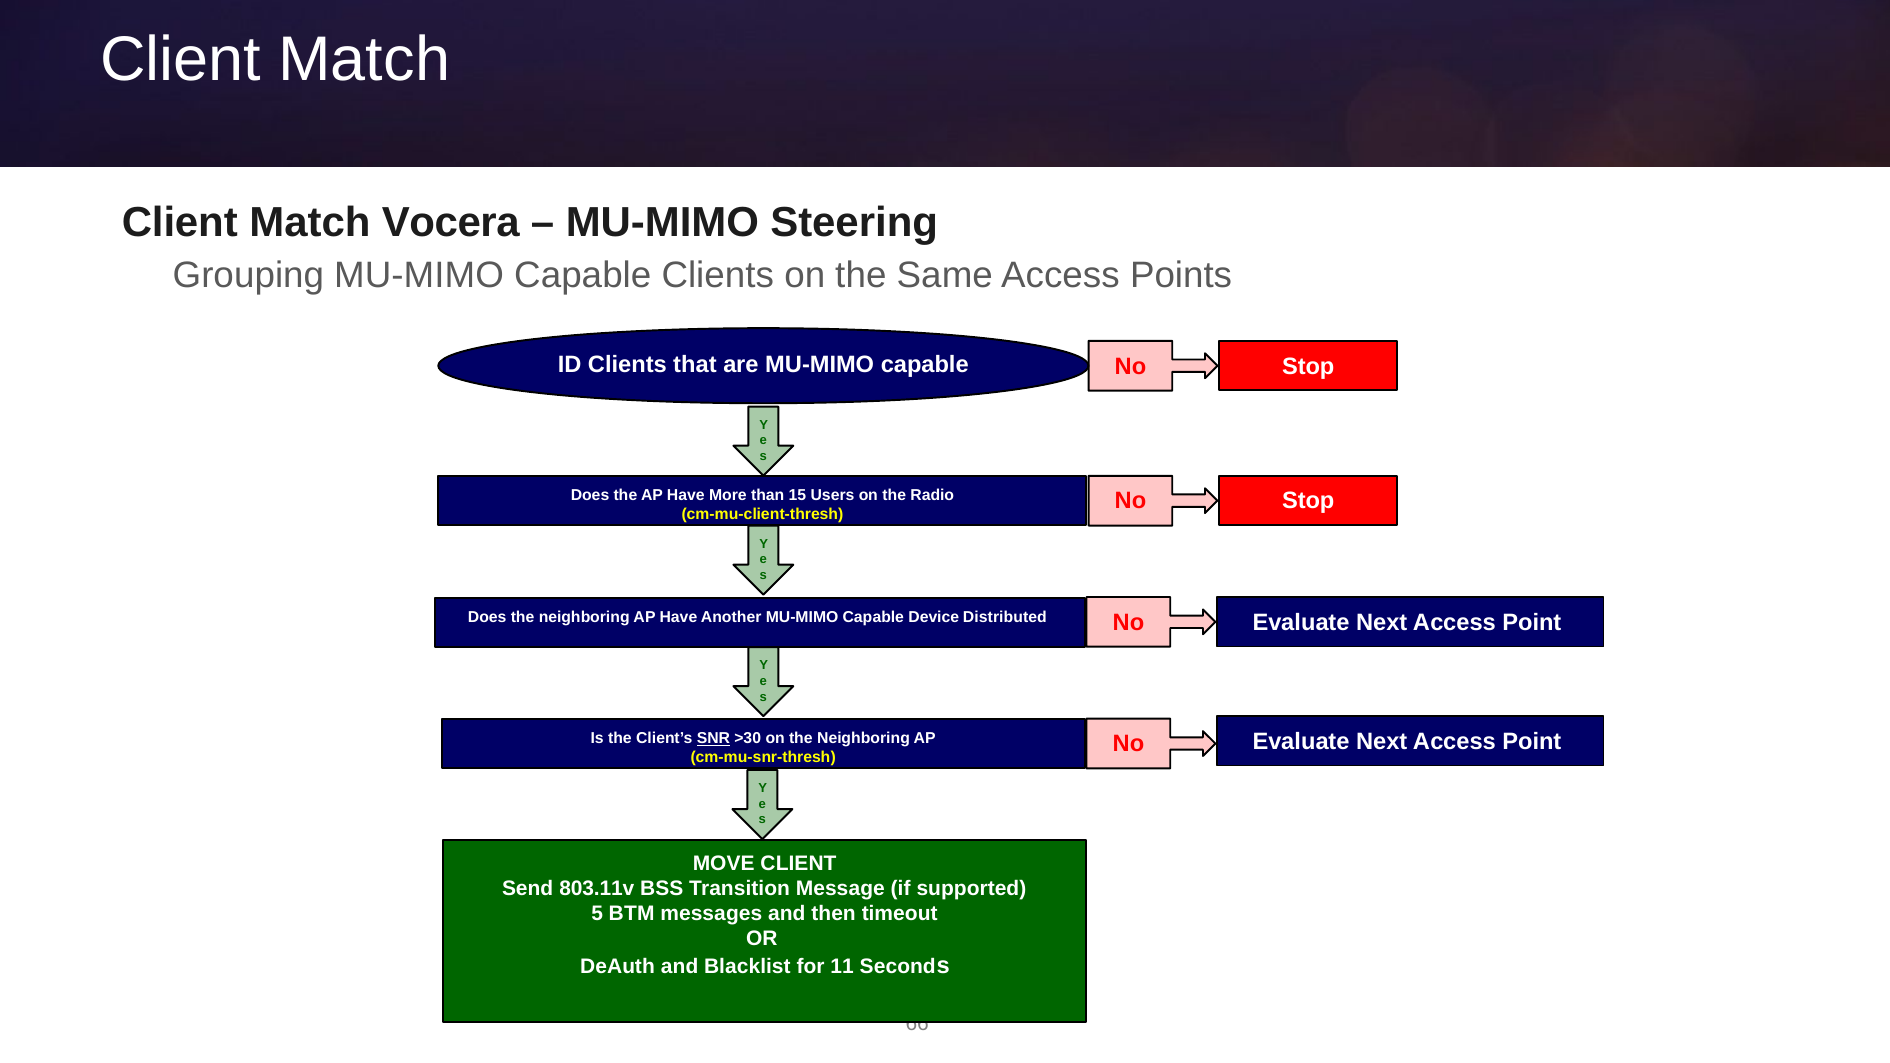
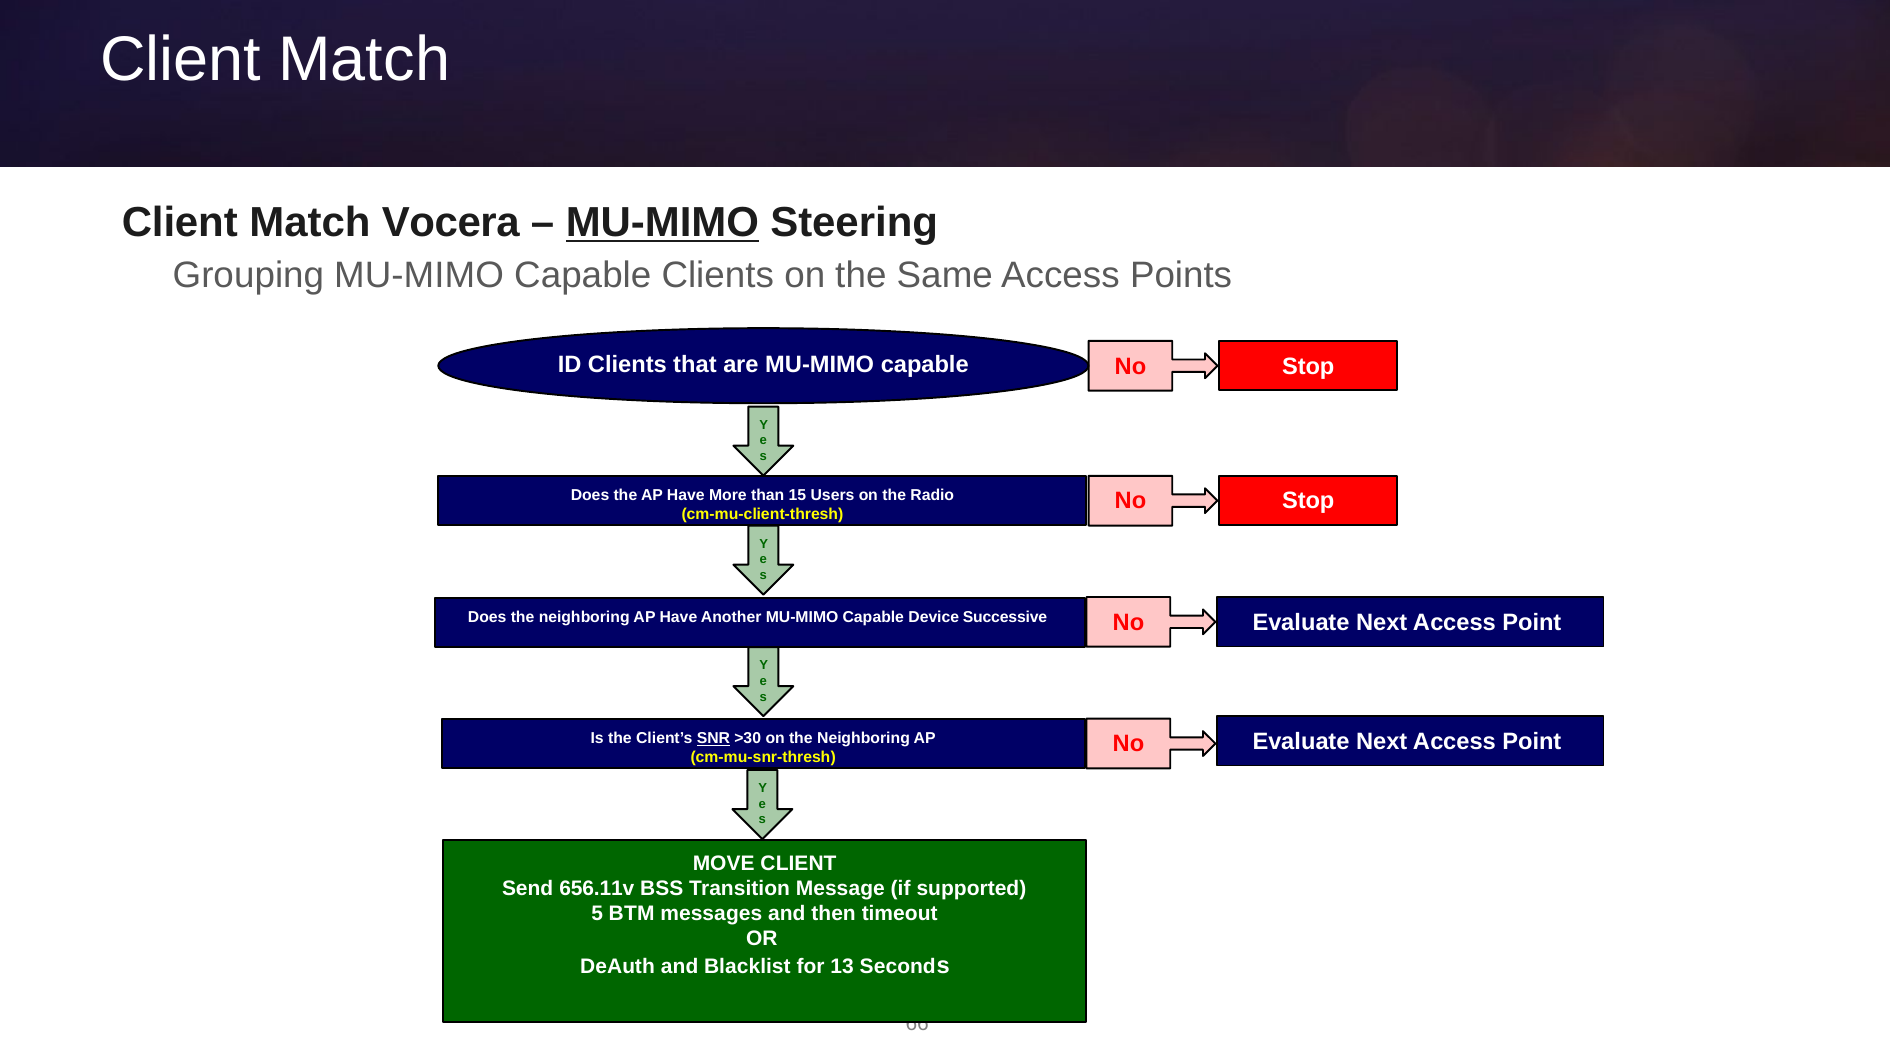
MU-MIMO at (662, 223) underline: none -> present
Distributed: Distributed -> Successive
803.11v: 803.11v -> 656.11v
11: 11 -> 13
